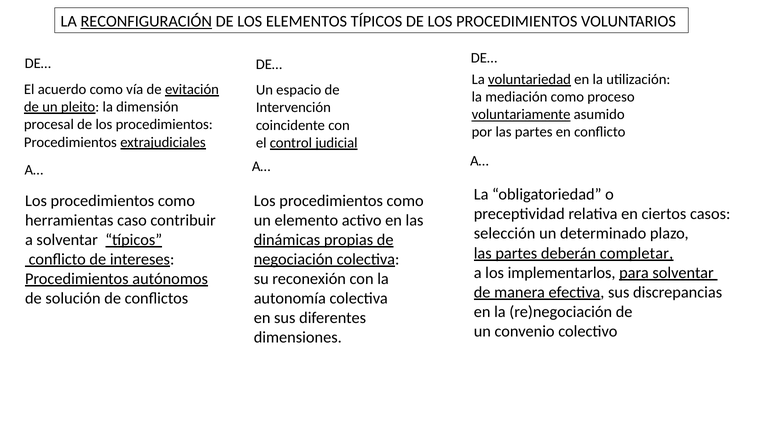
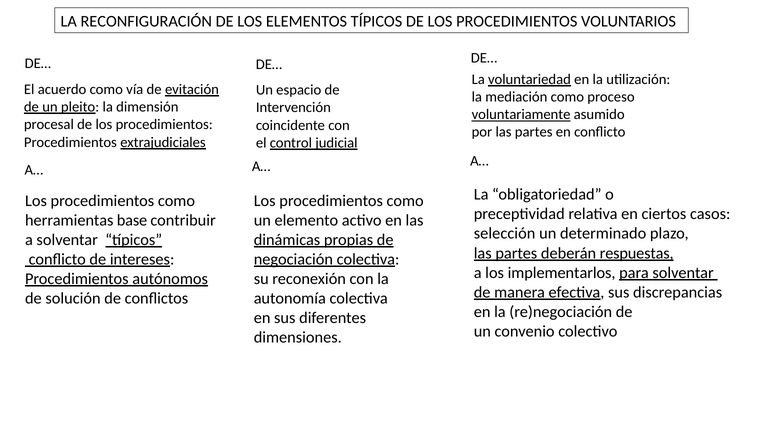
RECONFIGURACIÓN underline: present -> none
caso: caso -> base
completar: completar -> respuestas
